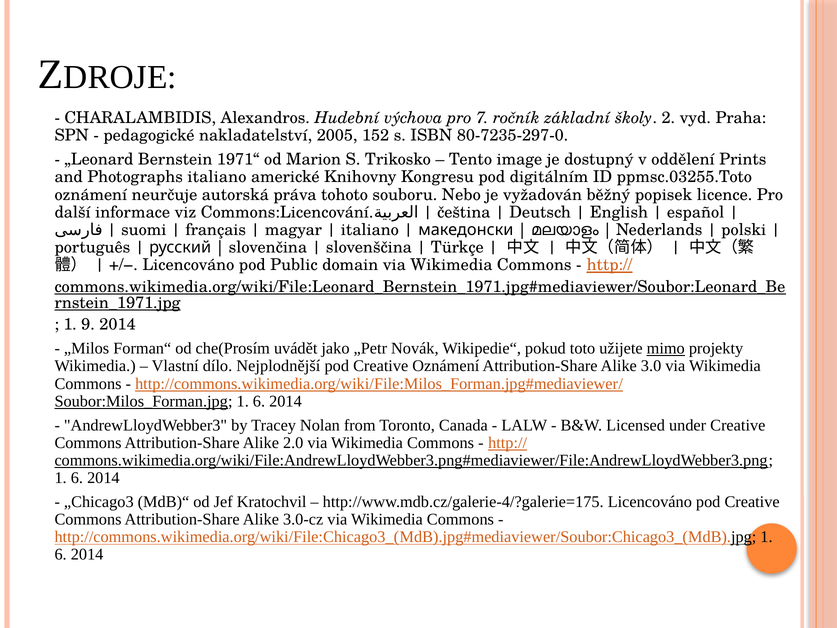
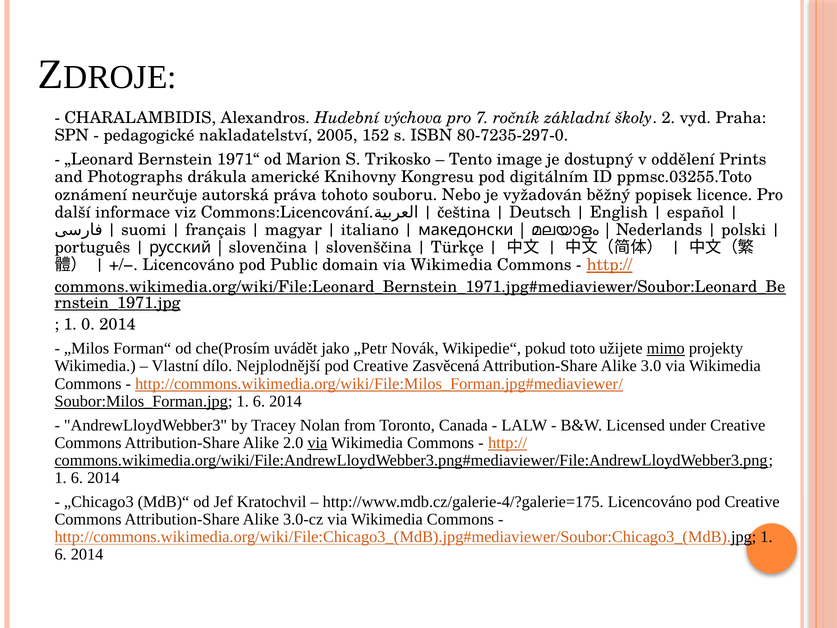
Photographs italiano: italiano -> drákula
9: 9 -> 0
Creative Oznámení: Oznámení -> Zasvěcená
via at (317, 443) underline: none -> present
